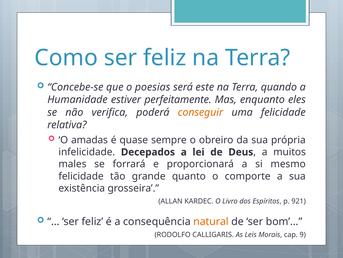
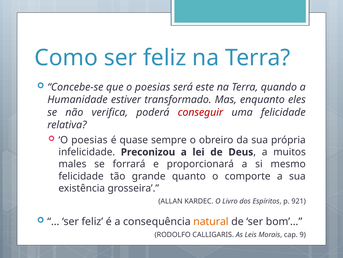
perfeitamente: perfeitamente -> transformado
conseguir colour: orange -> red
amadas at (89, 140): amadas -> poesias
Decepados: Decepados -> Preconizou
